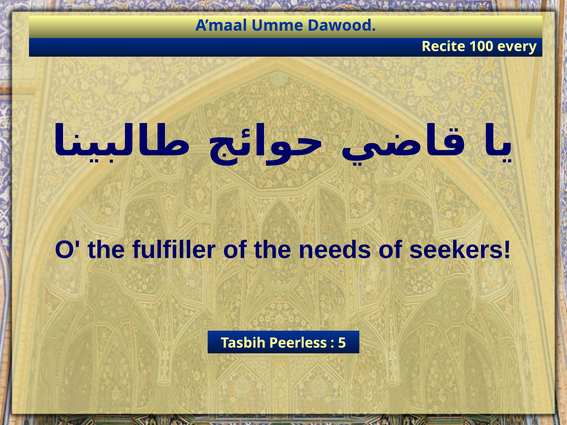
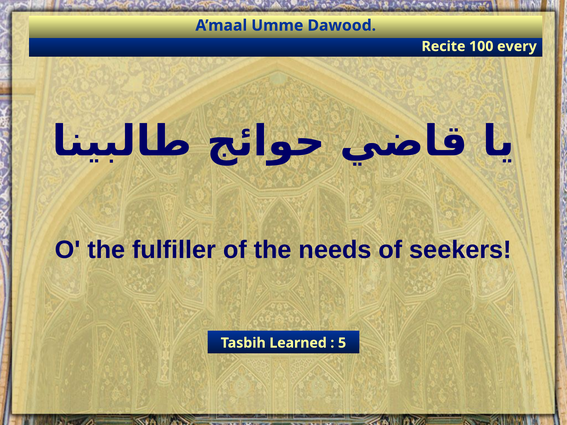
Peerless: Peerless -> Learned
